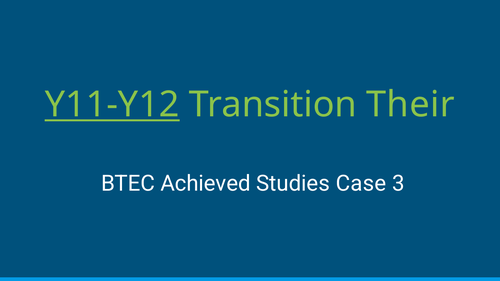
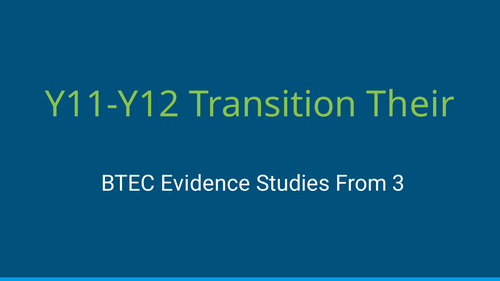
Y11-Y12 underline: present -> none
Achieved: Achieved -> Evidence
Case: Case -> From
